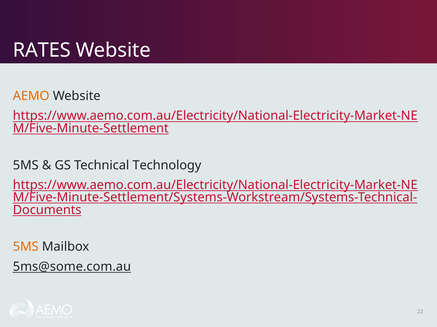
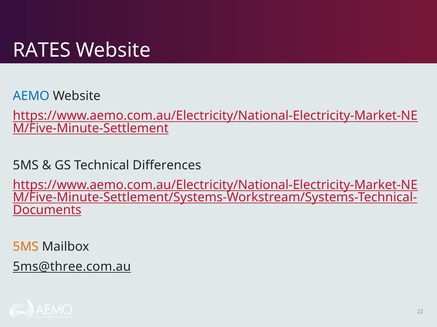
AEMO colour: orange -> blue
Technology: Technology -> Differences
5ms@some.com.au: 5ms@some.com.au -> 5ms@three.com.au
